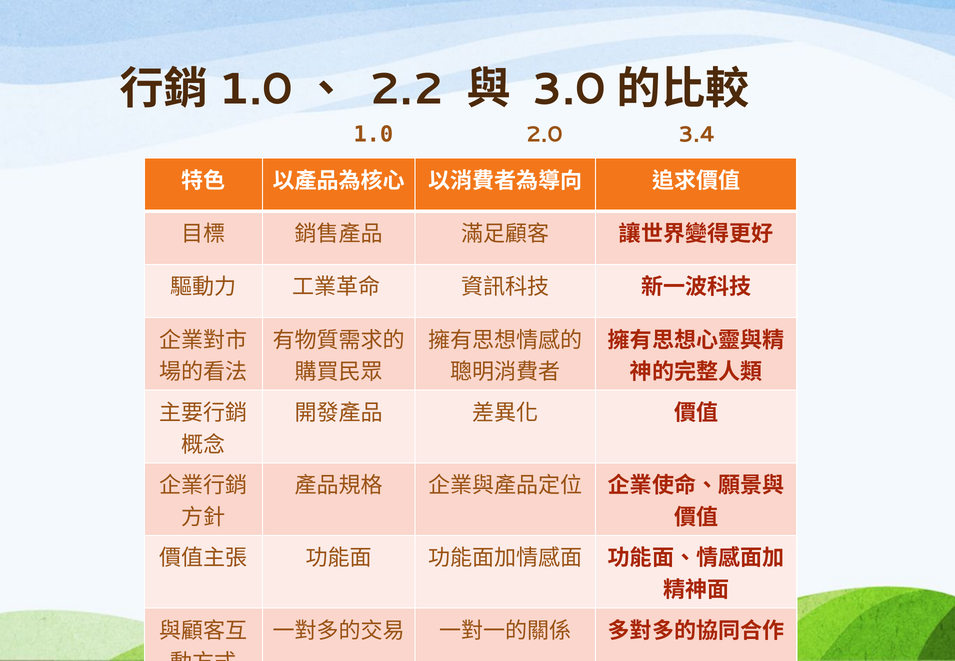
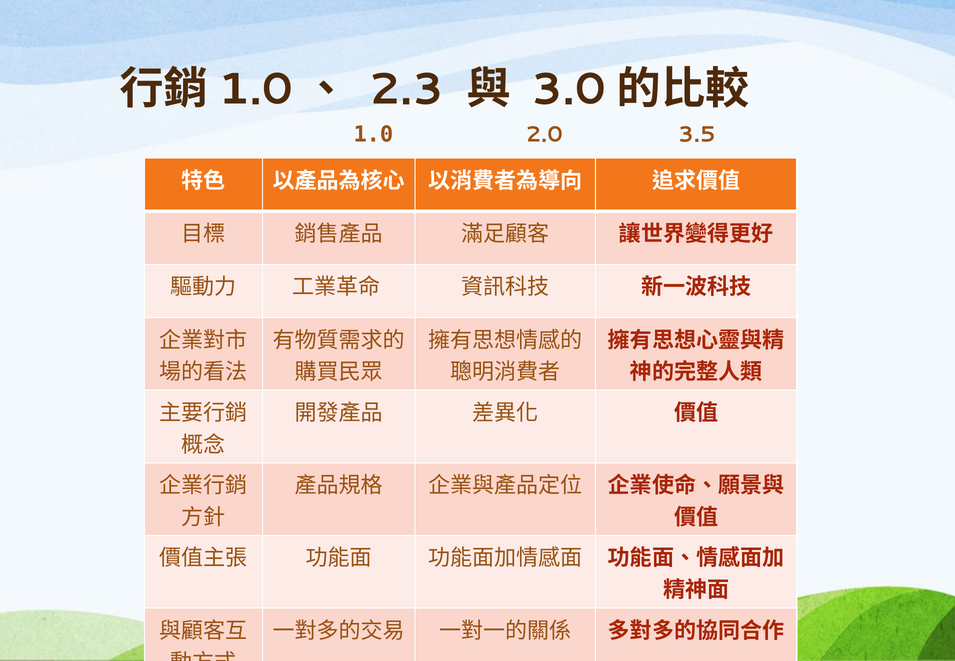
2.2: 2.2 -> 2.3
3.4: 3.4 -> 3.5
